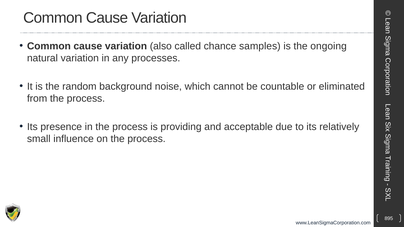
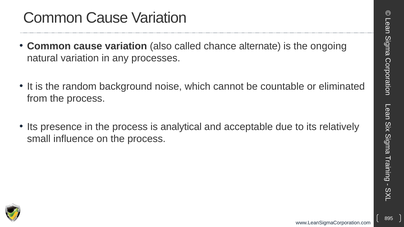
samples: samples -> alternate
providing: providing -> analytical
